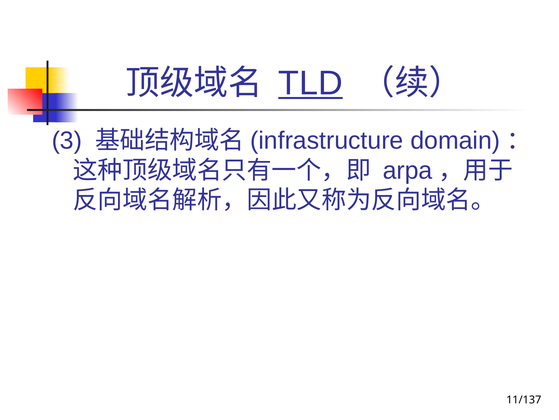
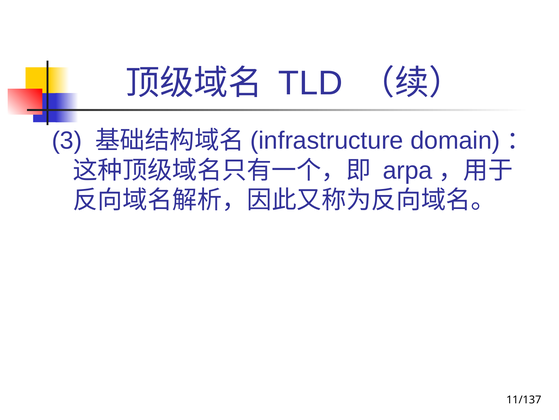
TLD underline: present -> none
